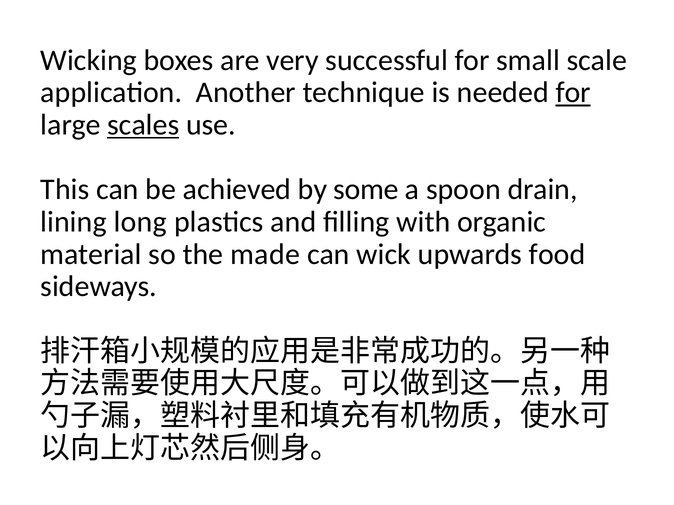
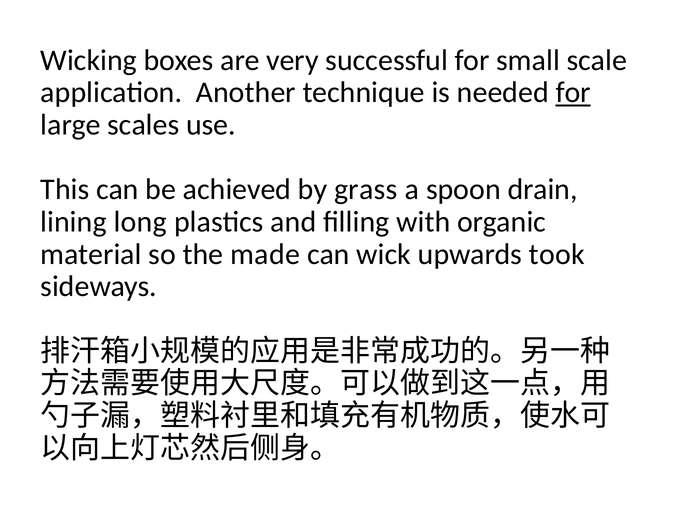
scales underline: present -> none
some: some -> grass
food: food -> took
